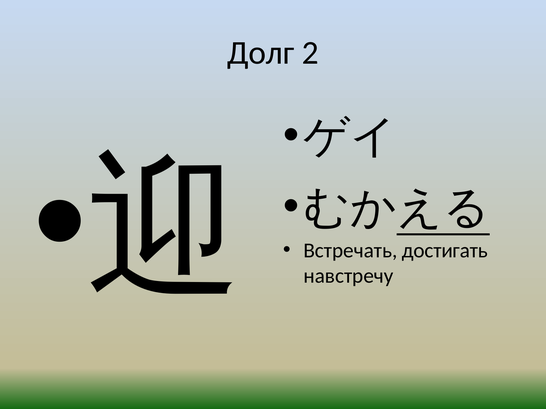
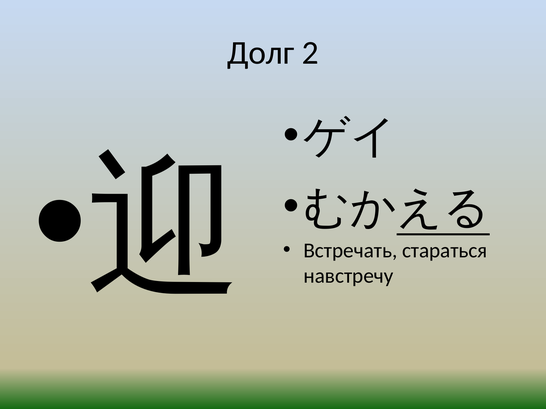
достигать: достигать -> стараться
